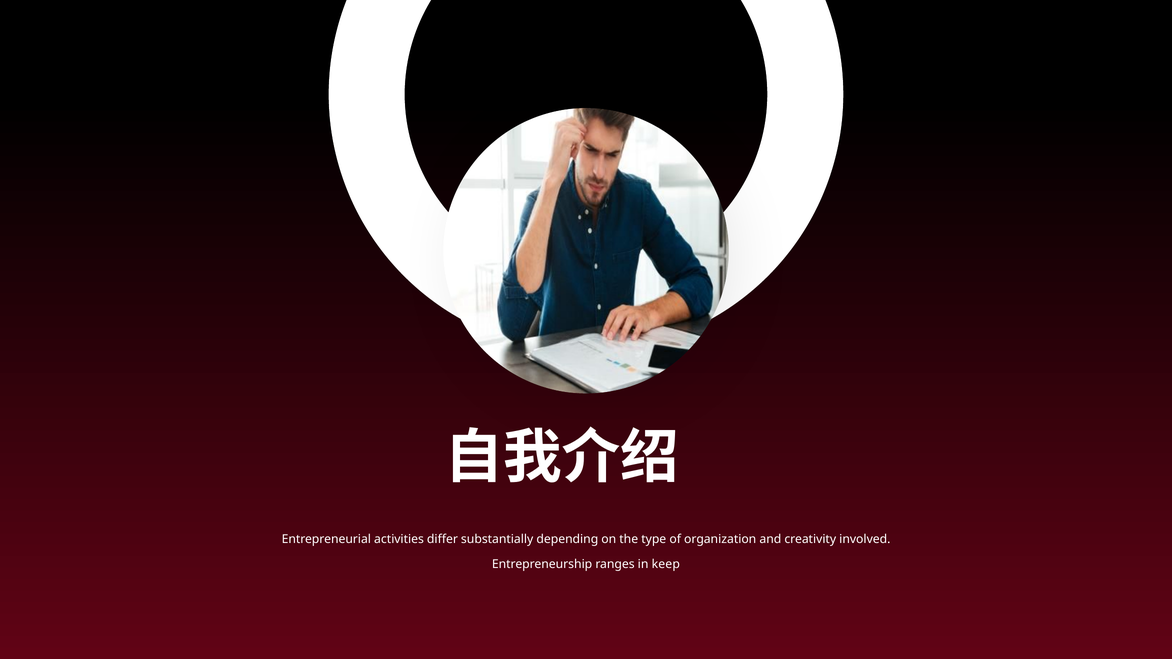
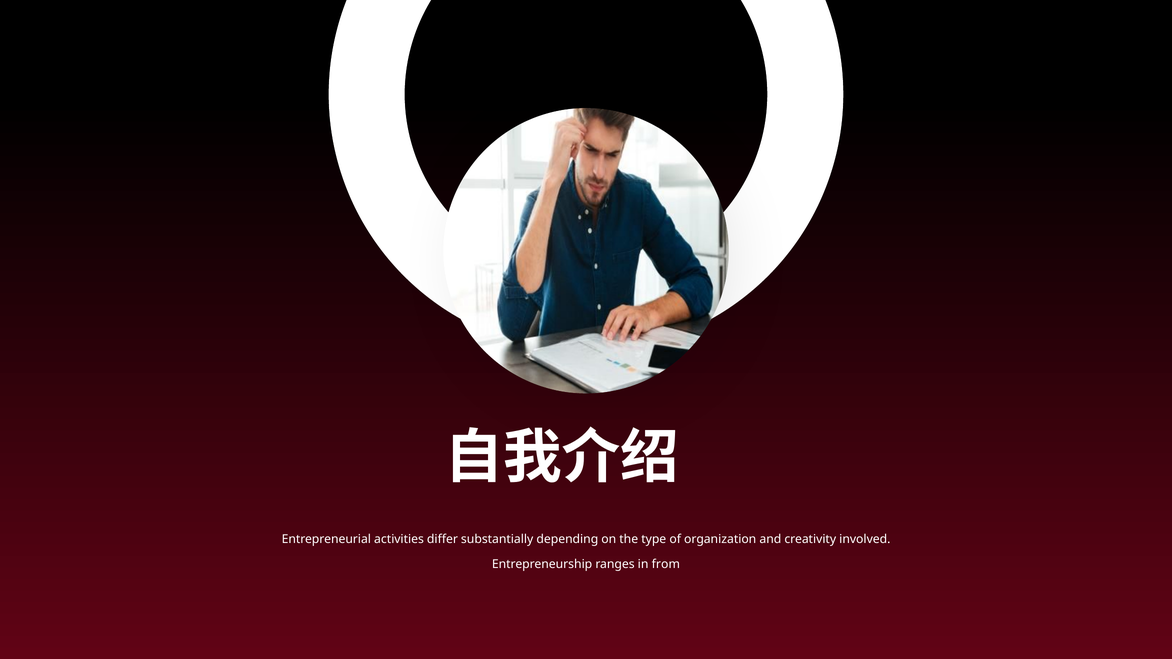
keep: keep -> from
